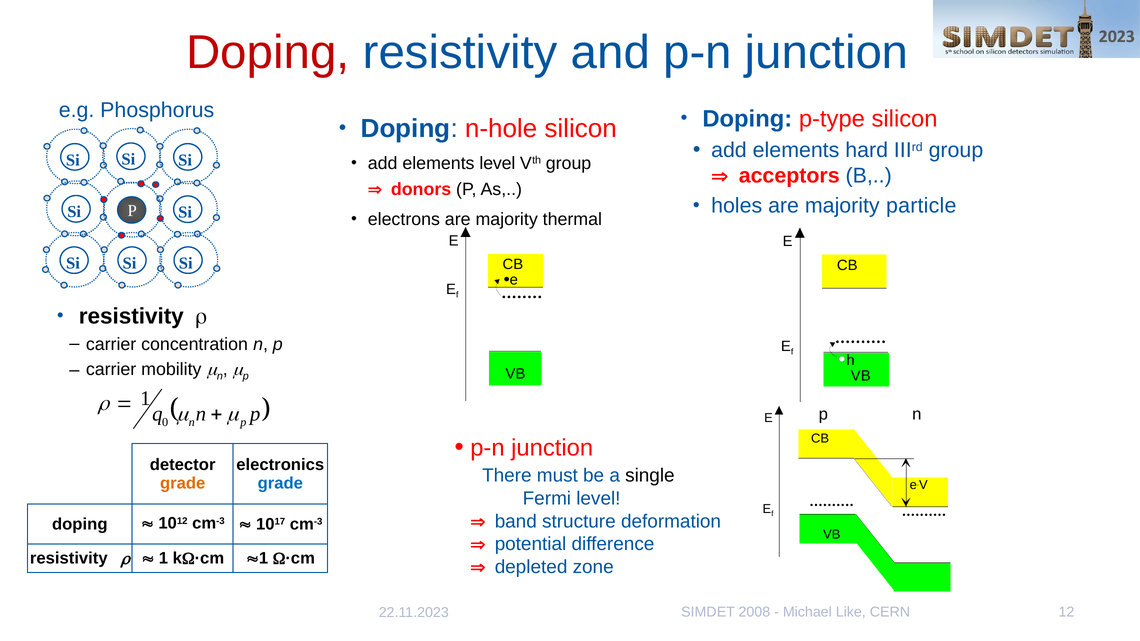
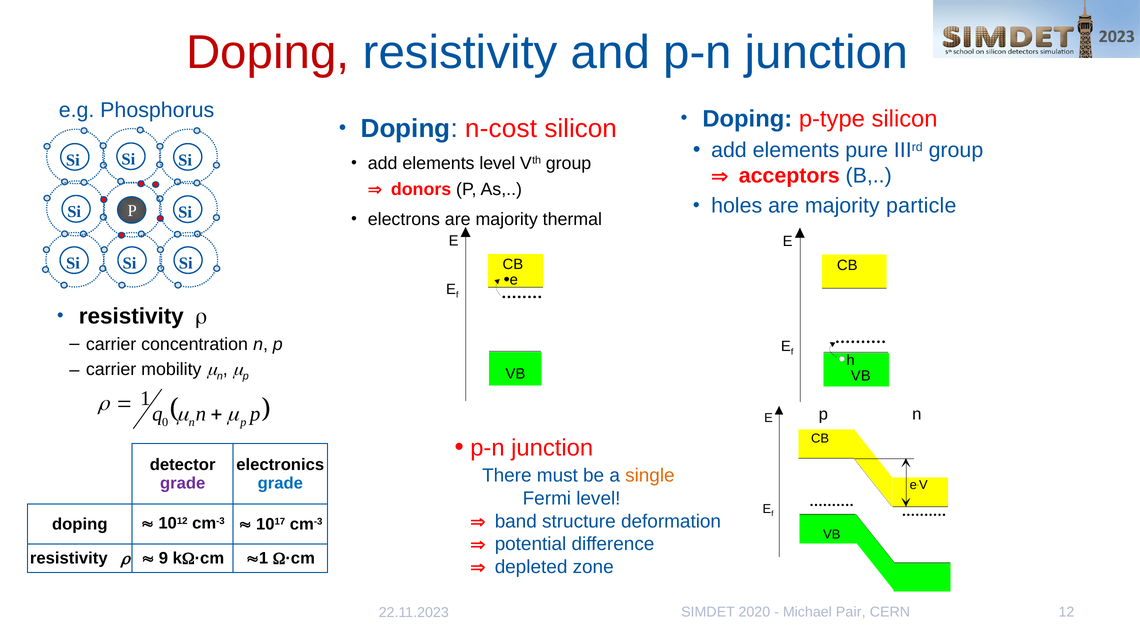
n-hole: n-hole -> n-cost
hard: hard -> pure
single colour: black -> orange
grade at (183, 484) colour: orange -> purple
1 at (163, 559): 1 -> 9
2008: 2008 -> 2020
Like: Like -> Pair
